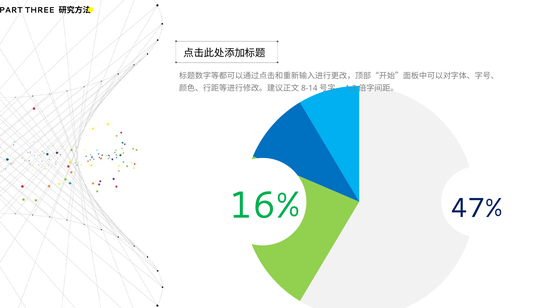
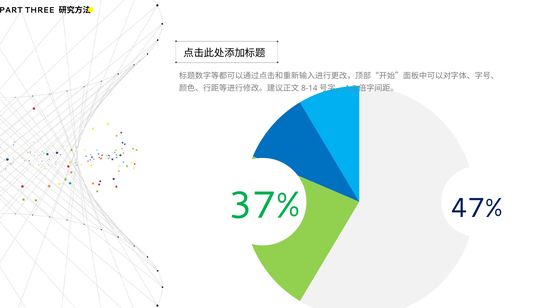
16%: 16% -> 37%
